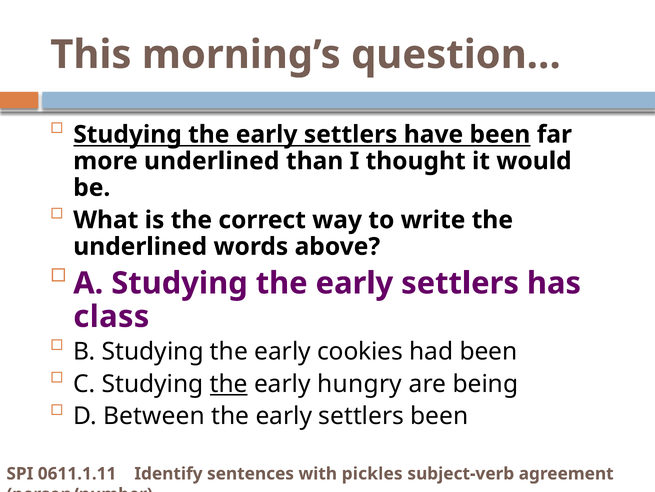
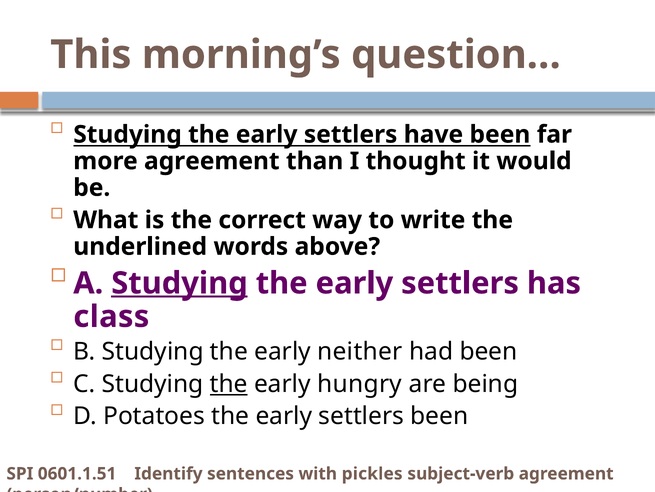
more underlined: underlined -> agreement
Studying at (179, 283) underline: none -> present
cookies: cookies -> neither
Between: Between -> Potatoes
0611.1.11: 0611.1.11 -> 0601.1.51
